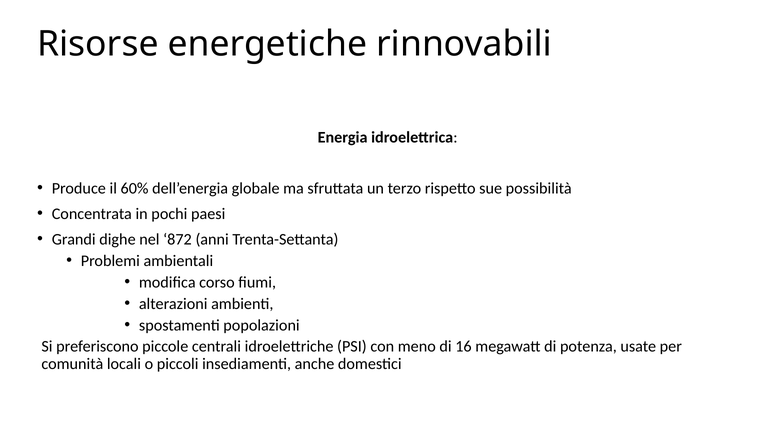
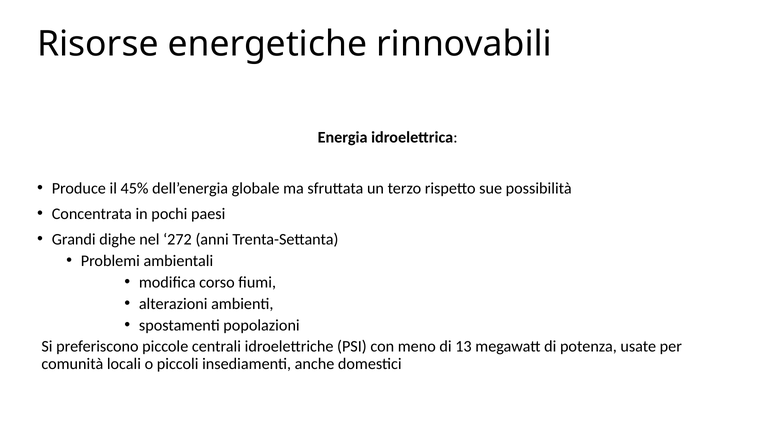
60%: 60% -> 45%
872: 872 -> 272
16: 16 -> 13
